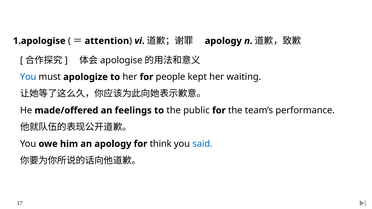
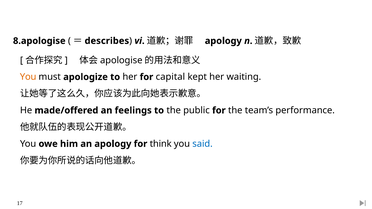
1.apologise: 1.apologise -> 8.apologise
attention: attention -> describes
You at (28, 77) colour: blue -> orange
people: people -> capital
